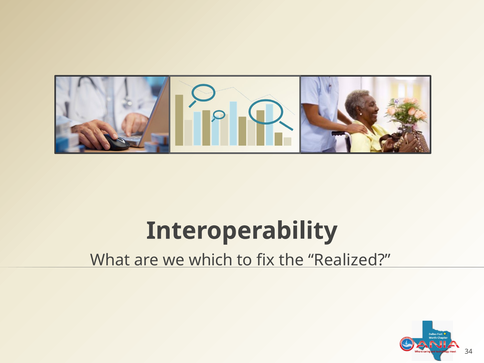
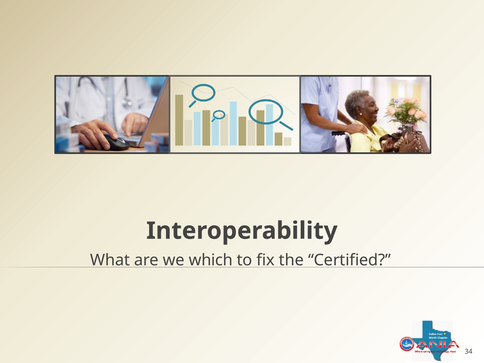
Realized: Realized -> Certified
